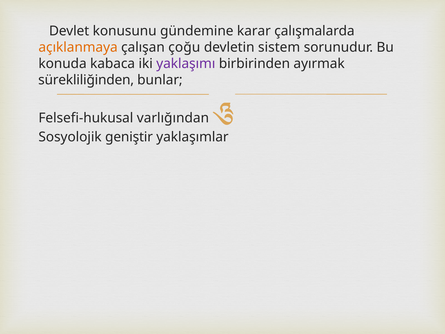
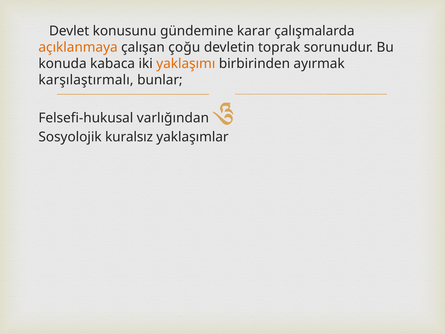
sistem: sistem -> toprak
yaklaşımı colour: purple -> orange
sürekliliğinden: sürekliliğinden -> karşılaştırmalı
geniştir: geniştir -> kuralsız
